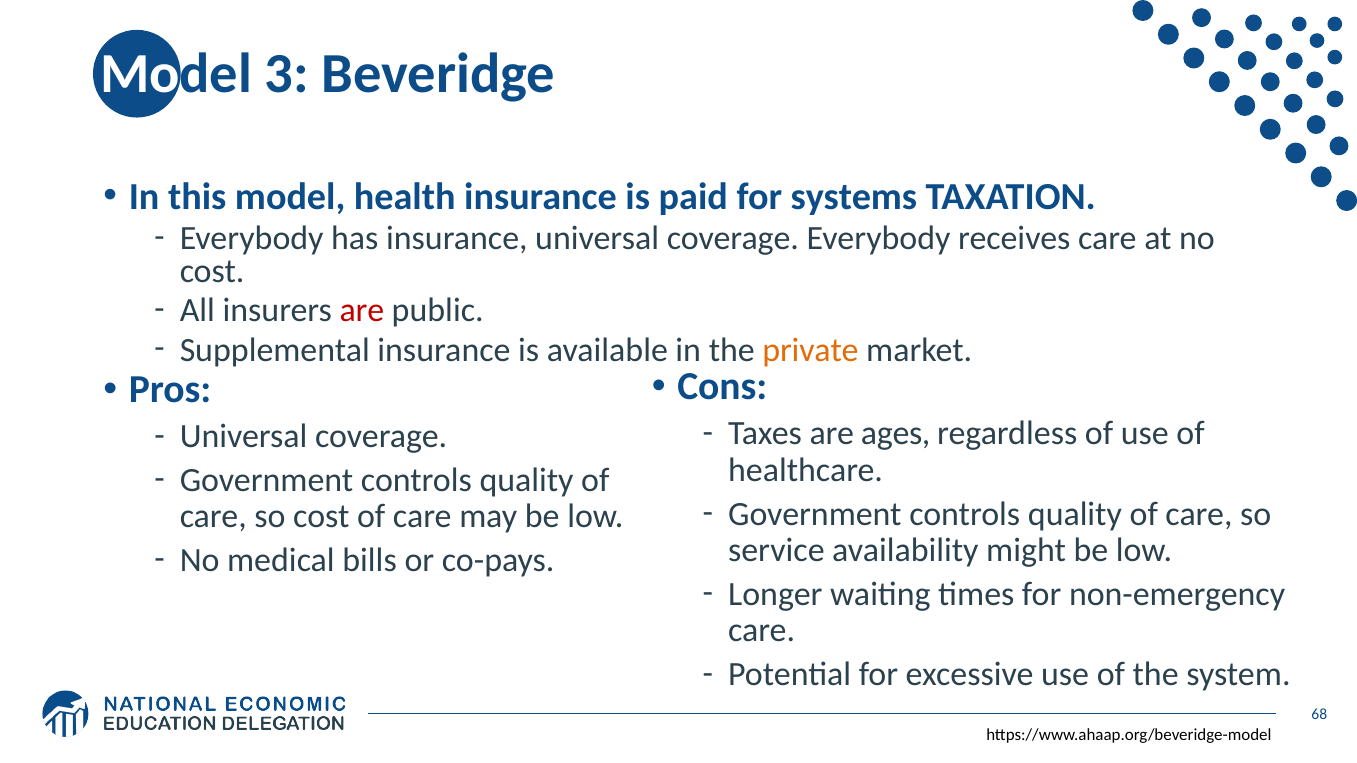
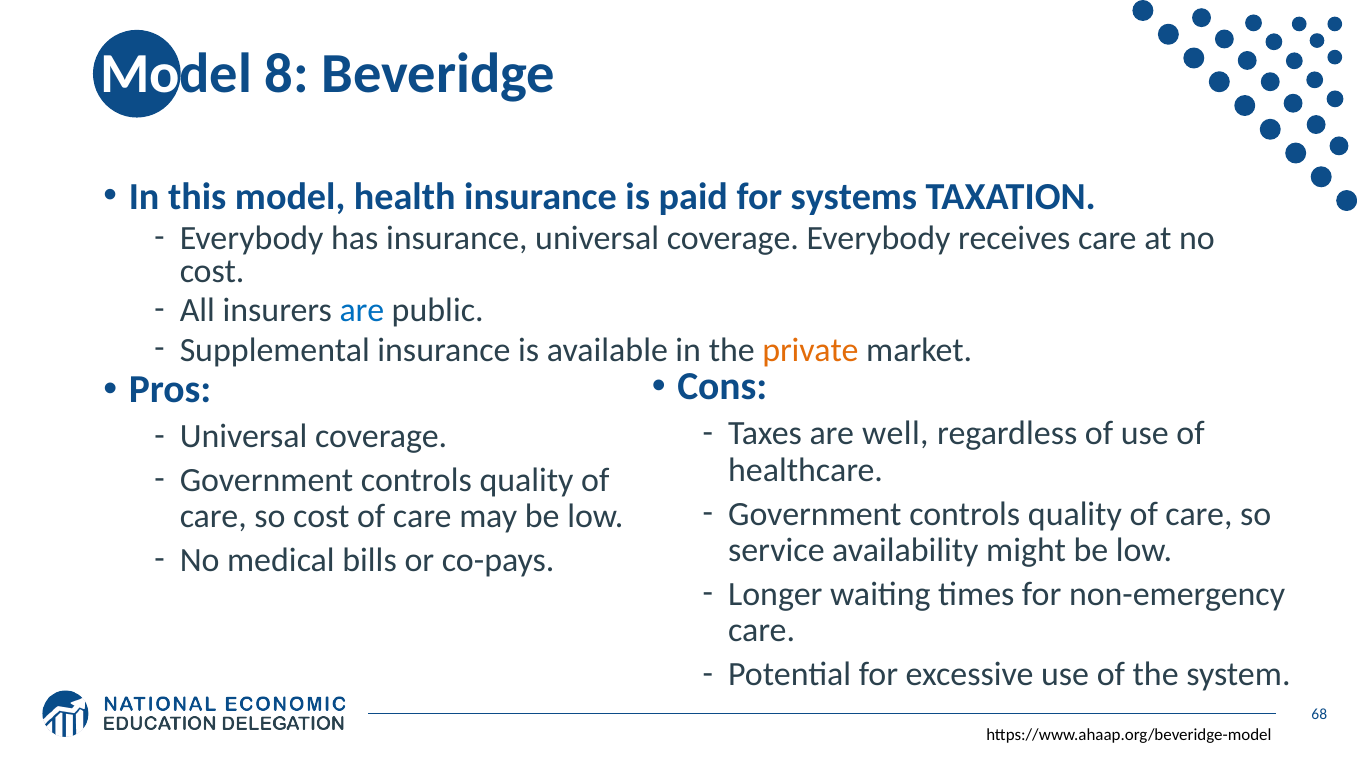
3: 3 -> 8
are at (362, 311) colour: red -> blue
ages: ages -> well
